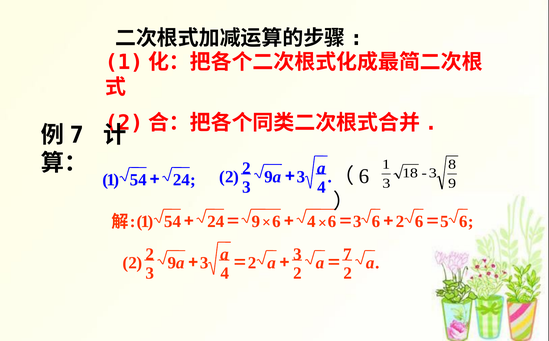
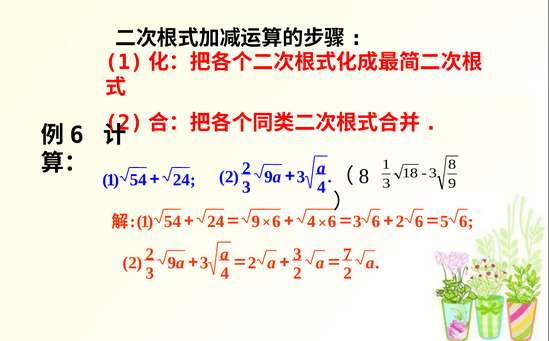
7 at (77, 135): 7 -> 6
6 at (364, 176): 6 -> 8
